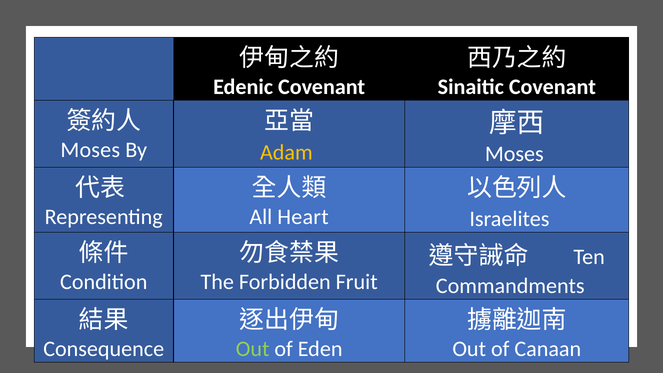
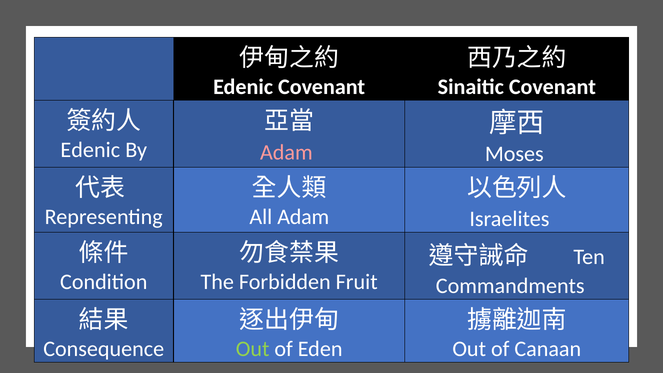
Moses at (90, 150): Moses -> Edenic
Adam at (286, 153) colour: yellow -> pink
All Heart: Heart -> Adam
